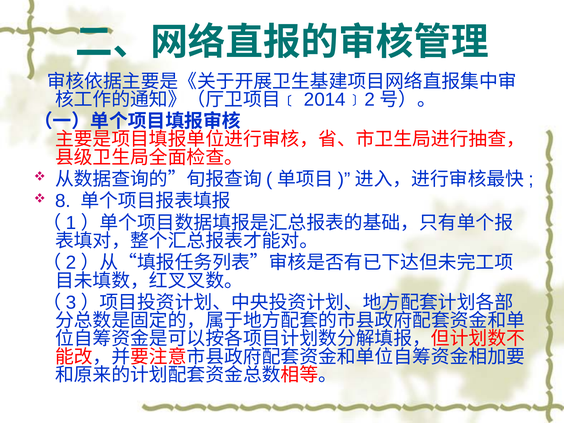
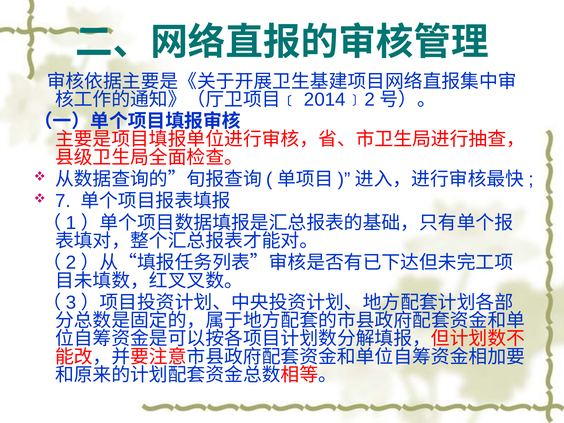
8: 8 -> 7
